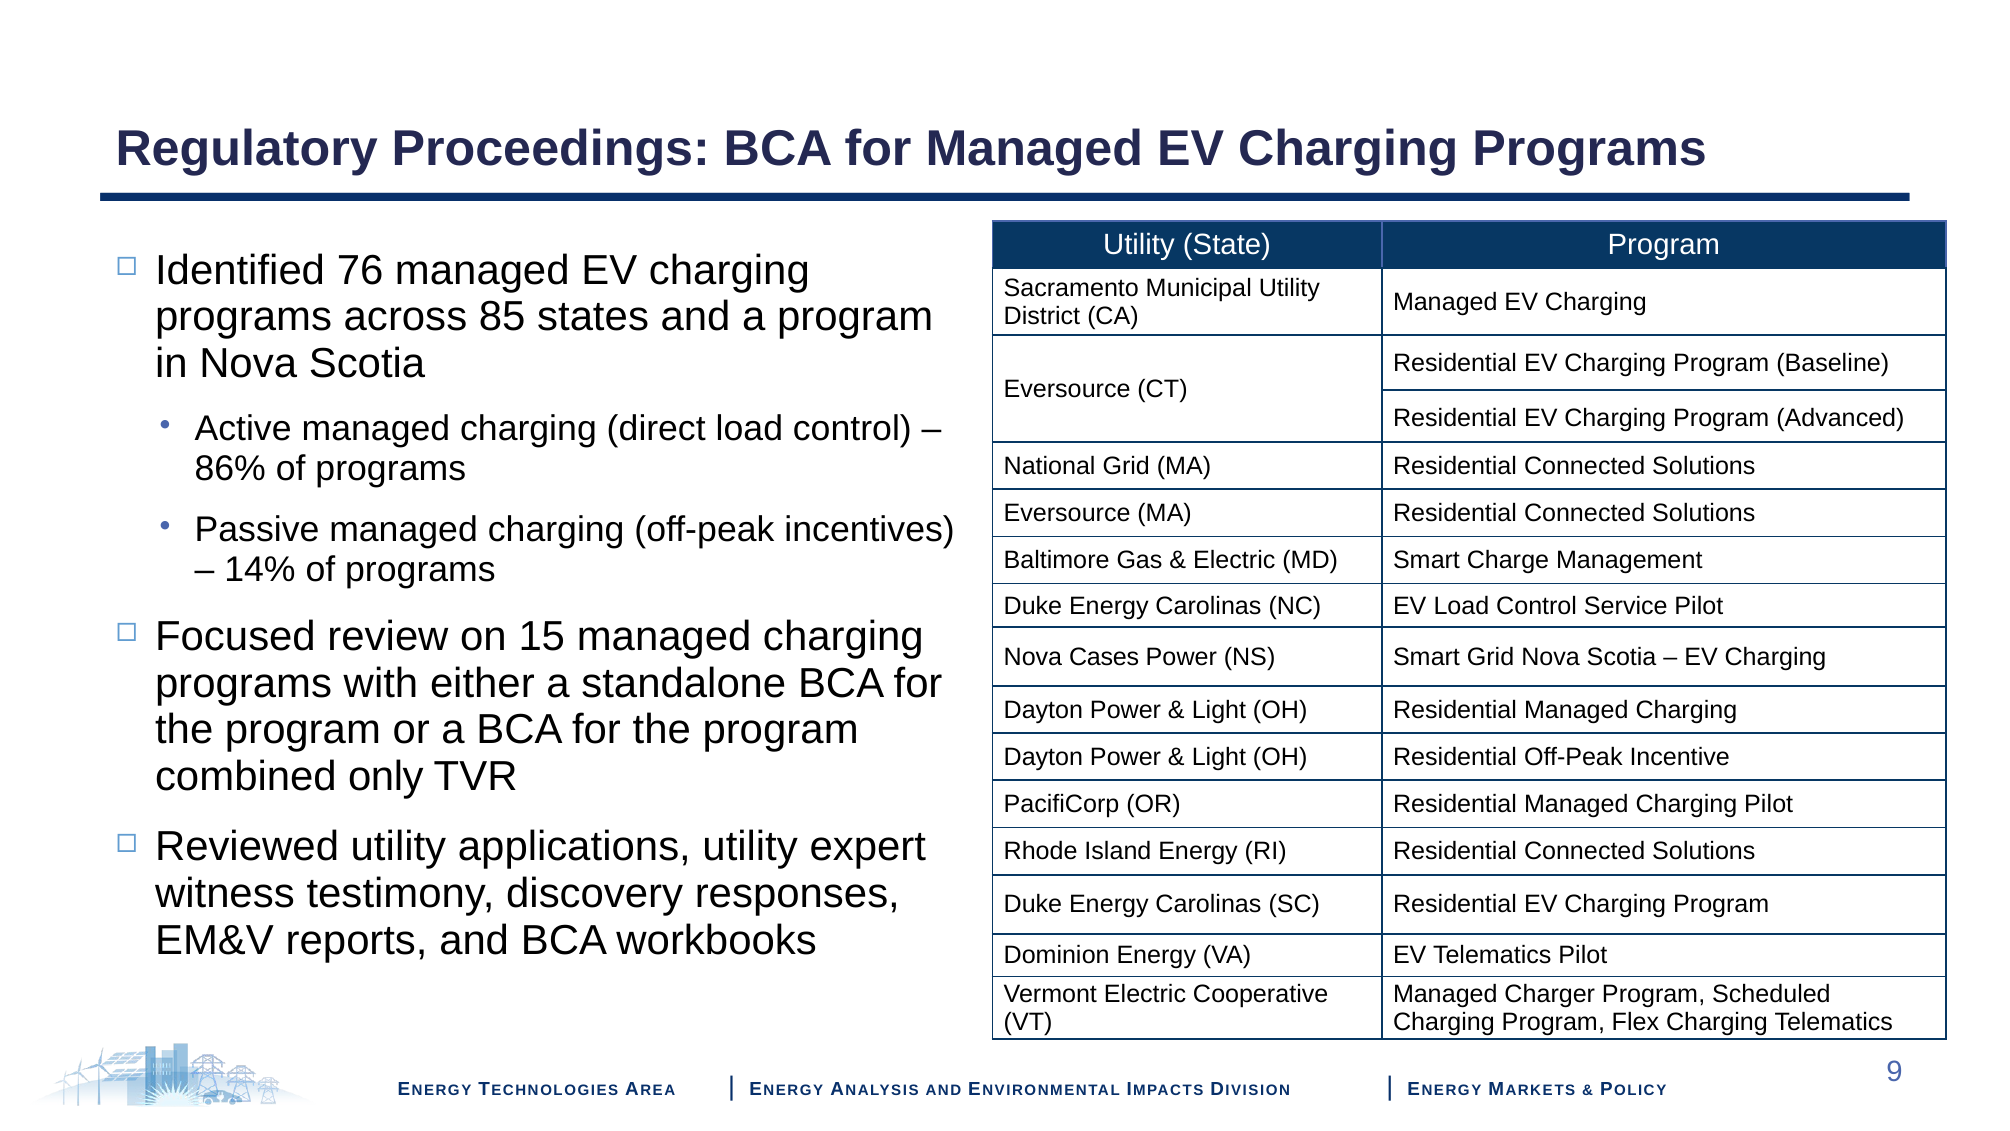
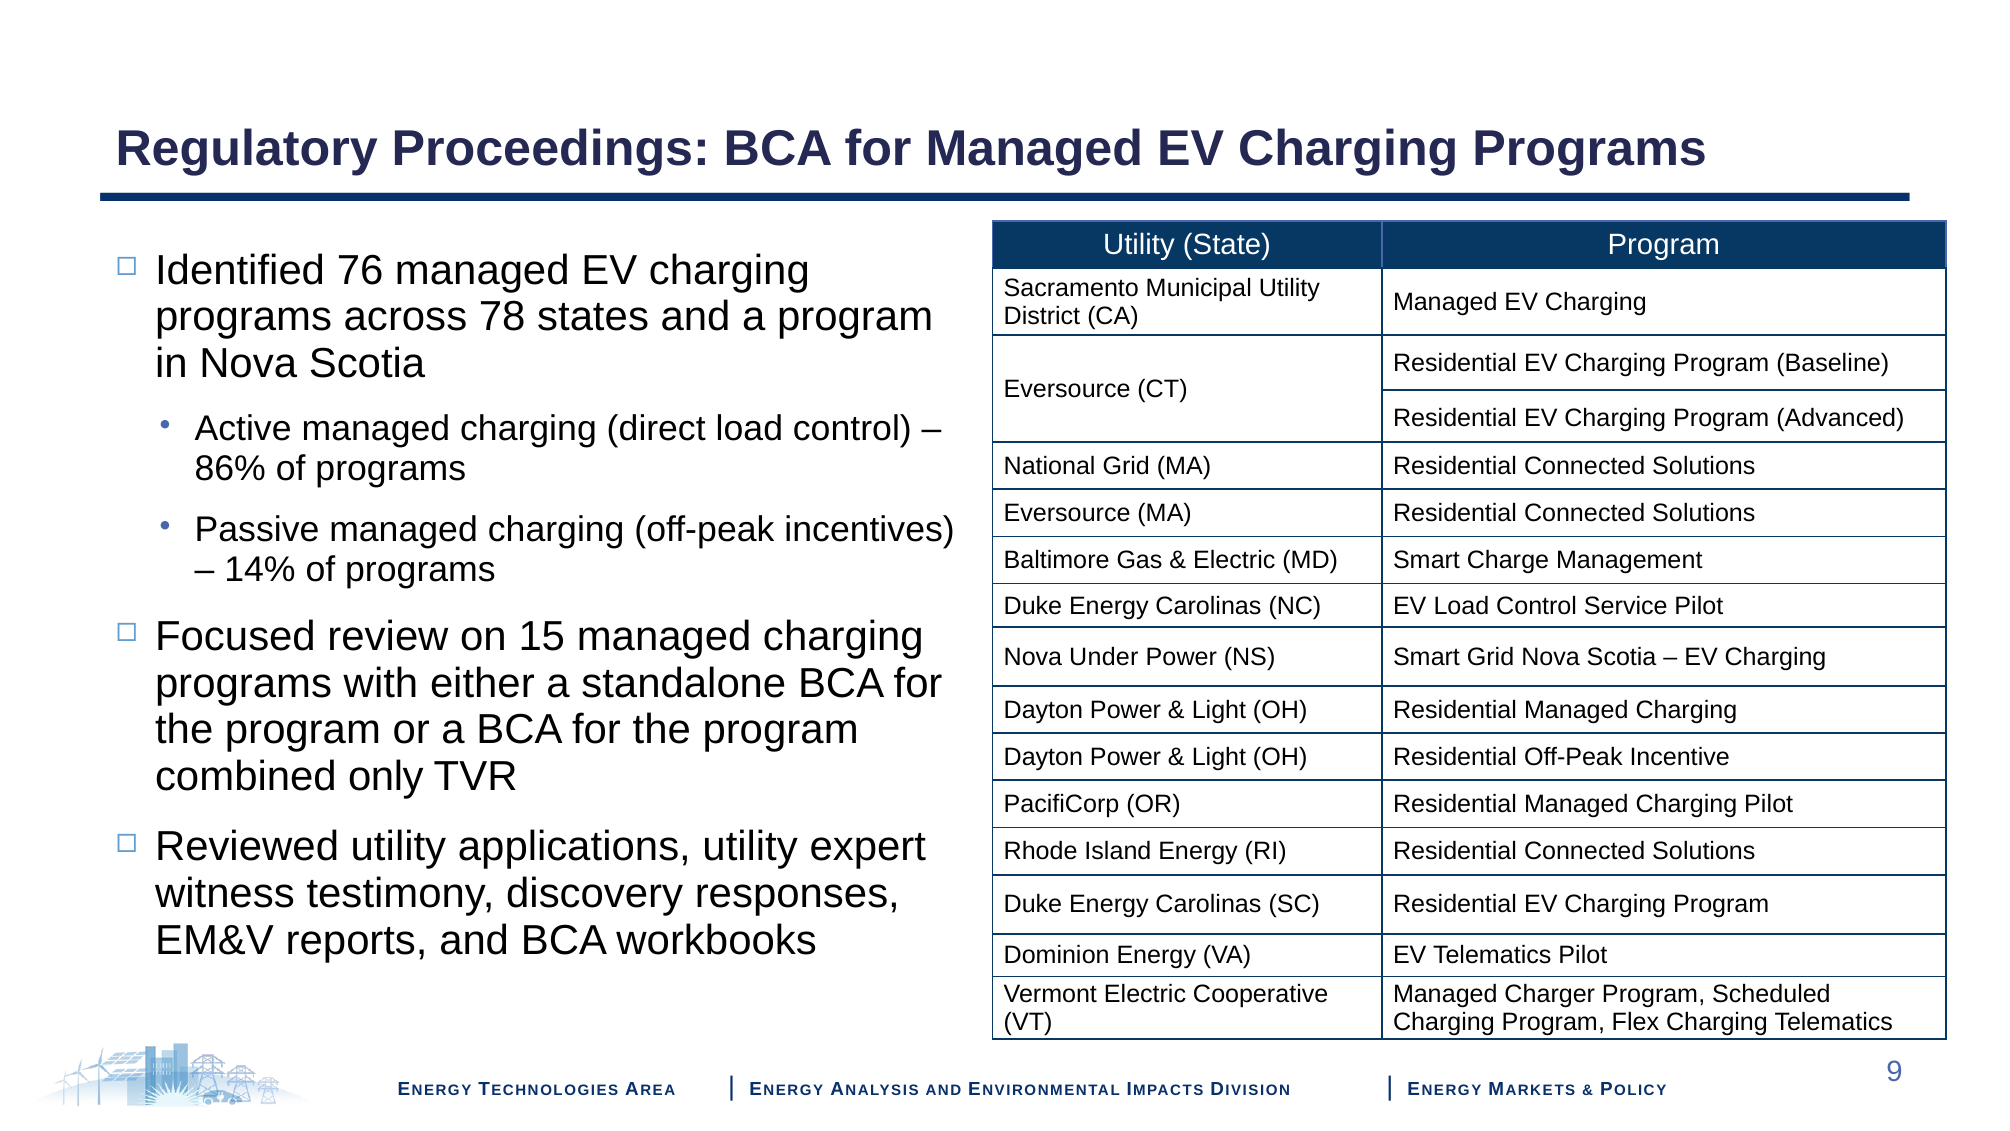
85: 85 -> 78
Cases: Cases -> Under
